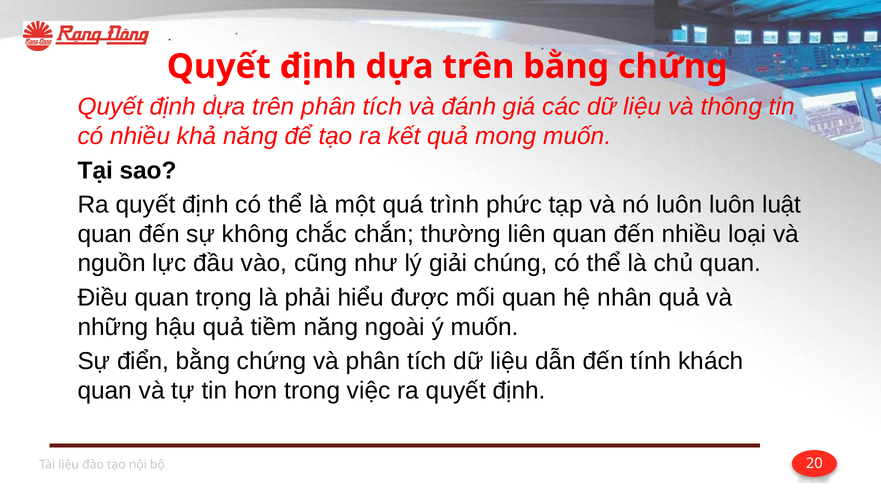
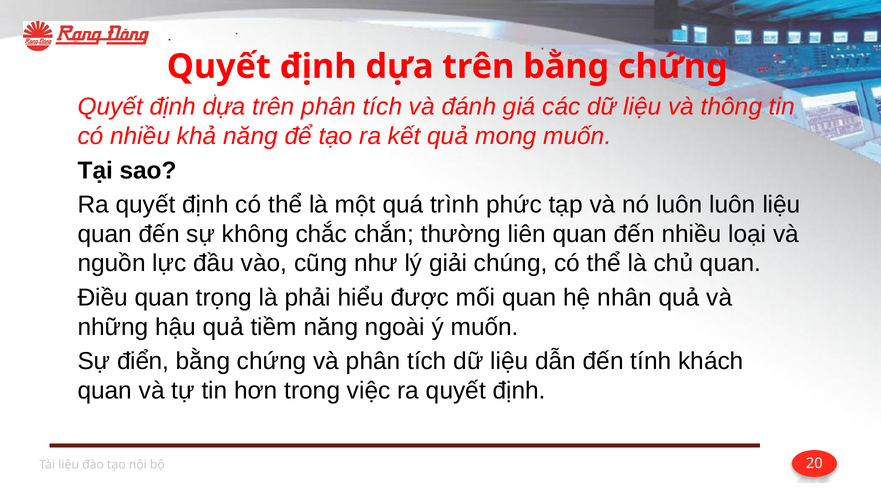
luôn luật: luật -> liệu
